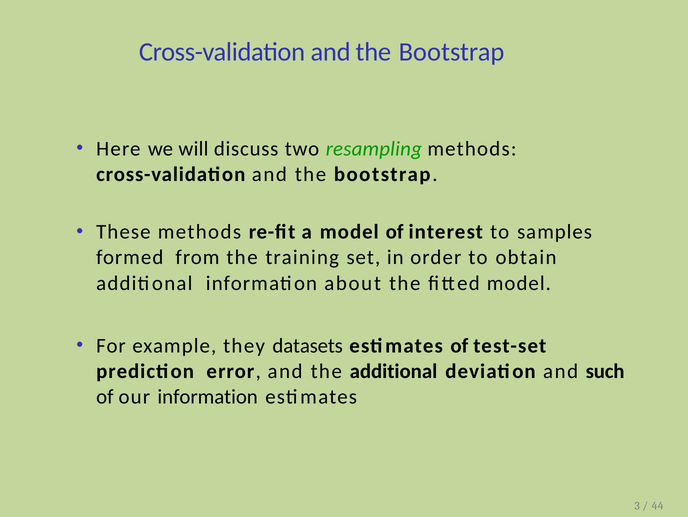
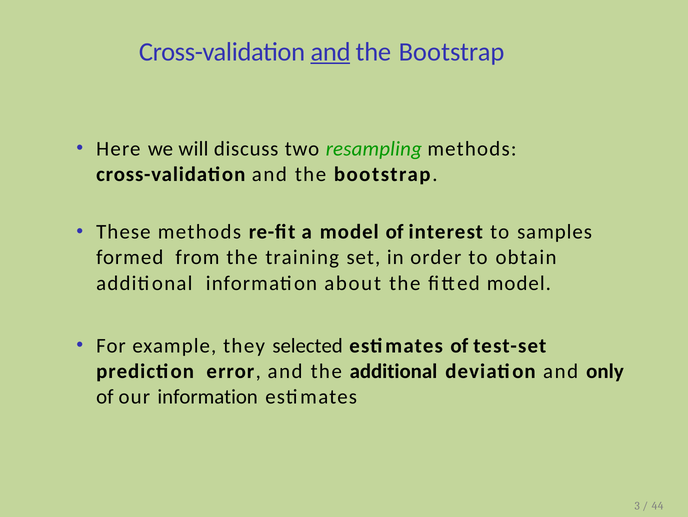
and at (331, 52) underline: none -> present
datasets: datasets -> selected
such: such -> only
